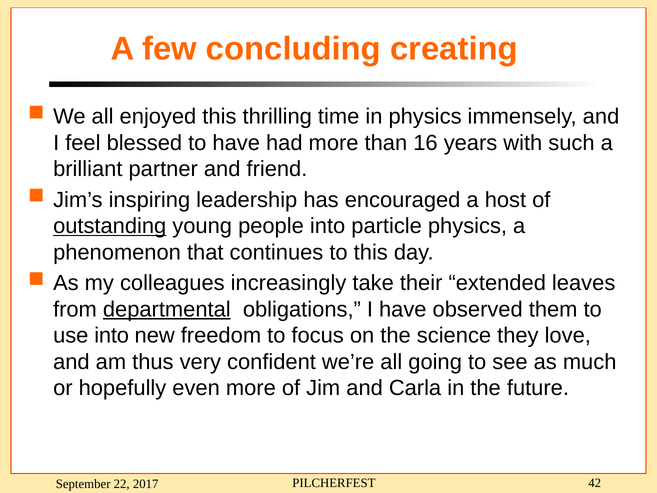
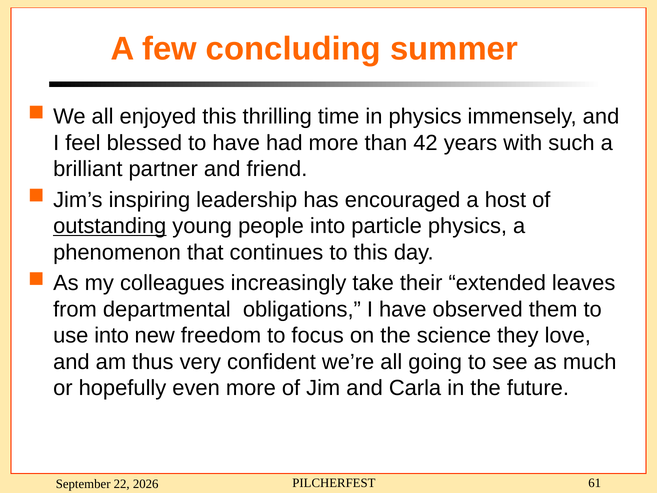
creating: creating -> summer
16: 16 -> 42
departmental underline: present -> none
2017: 2017 -> 2026
42: 42 -> 61
